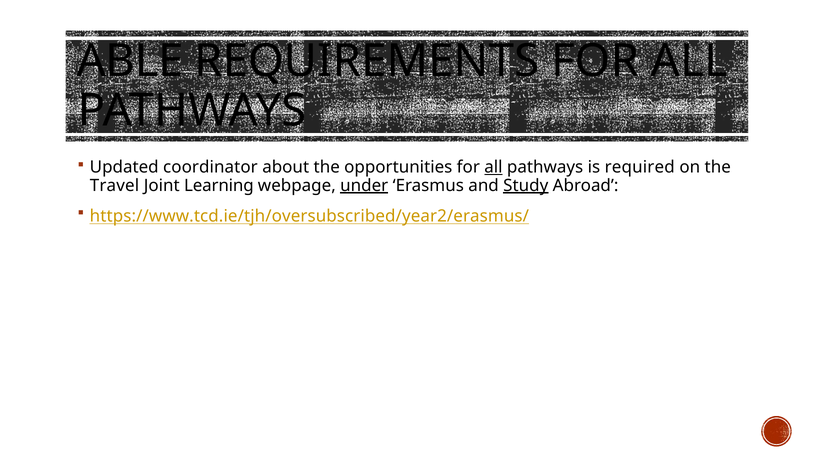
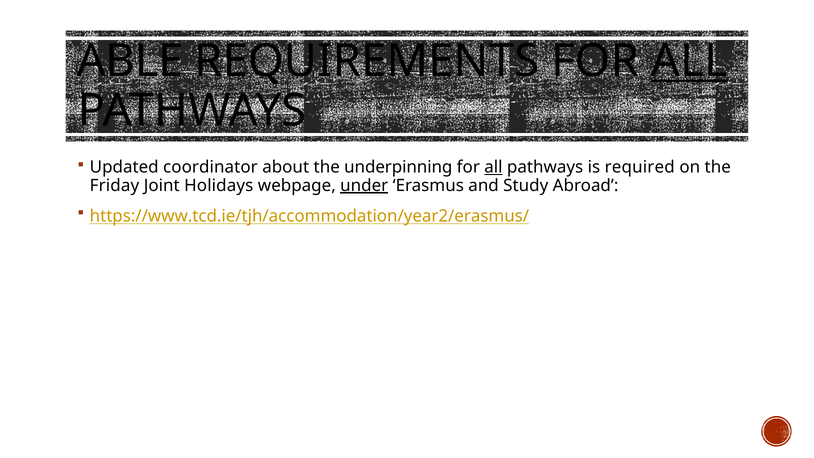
ALL at (690, 61) underline: none -> present
opportunities: opportunities -> underpinning
Travel: Travel -> Friday
Learning: Learning -> Holidays
Study underline: present -> none
https://www.tcd.ie/tjh/oversubscribed/year2/erasmus/: https://www.tcd.ie/tjh/oversubscribed/year2/erasmus/ -> https://www.tcd.ie/tjh/accommodation/year2/erasmus/
